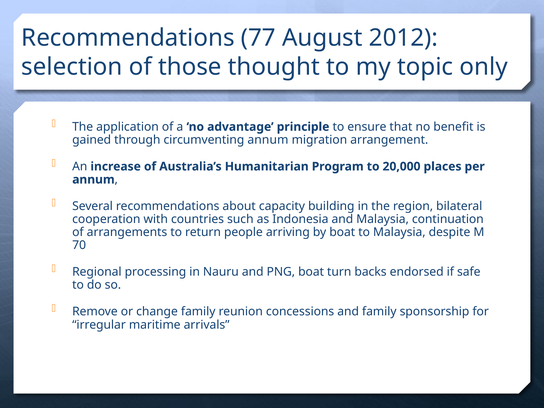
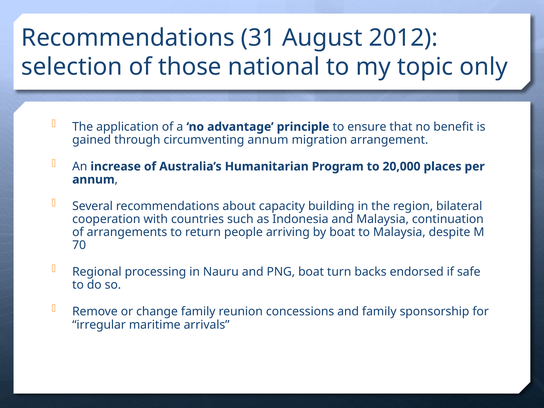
77: 77 -> 31
thought: thought -> national
